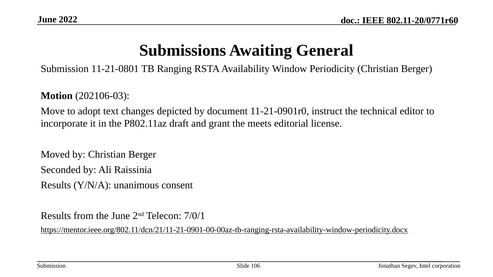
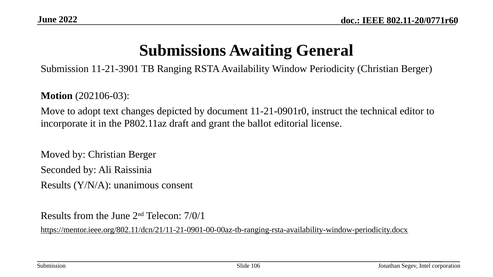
11-21-0801: 11-21-0801 -> 11-21-3901
meets: meets -> ballot
